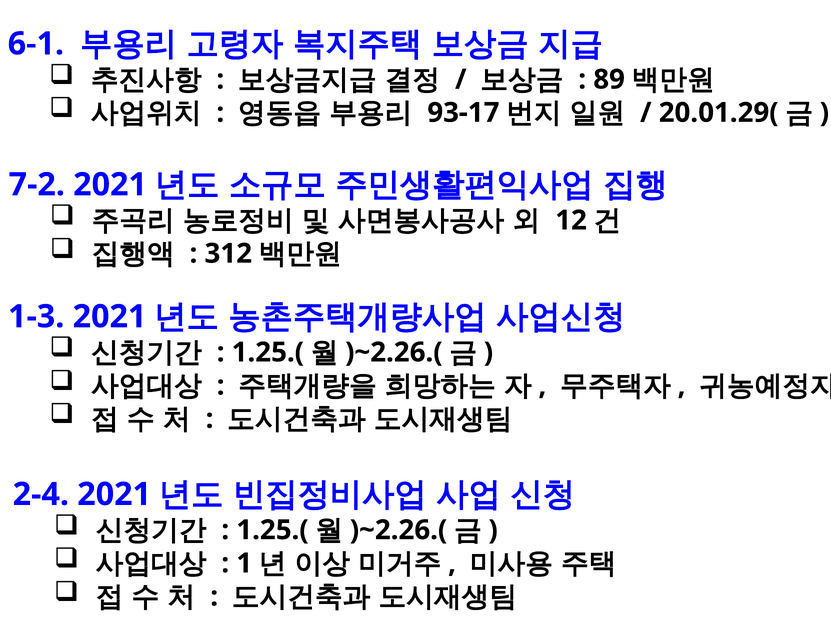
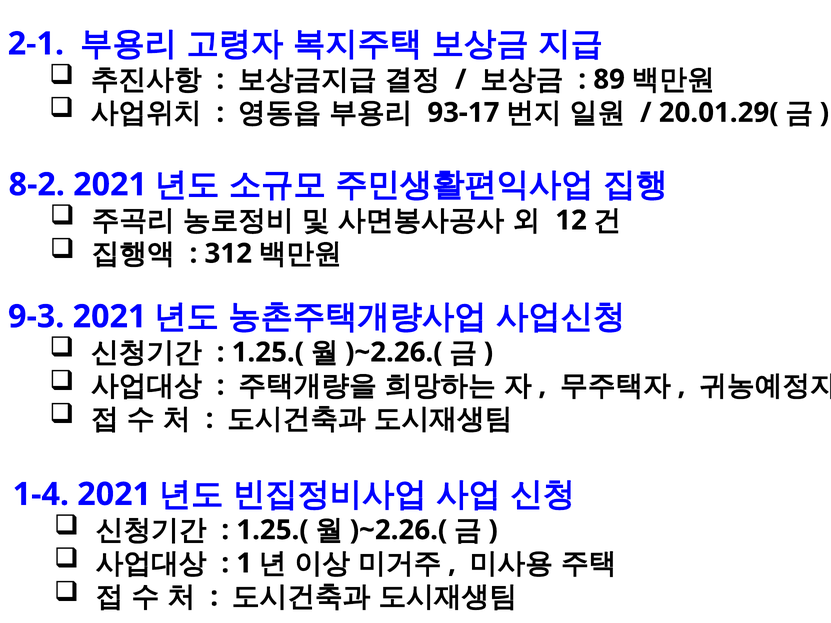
6-1: 6-1 -> 2-1
7-2: 7-2 -> 8-2
1-3: 1-3 -> 9-3
2-4: 2-4 -> 1-4
